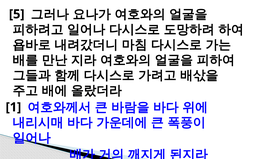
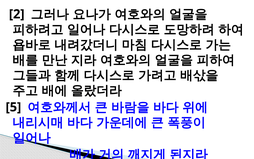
5: 5 -> 2
1: 1 -> 5
